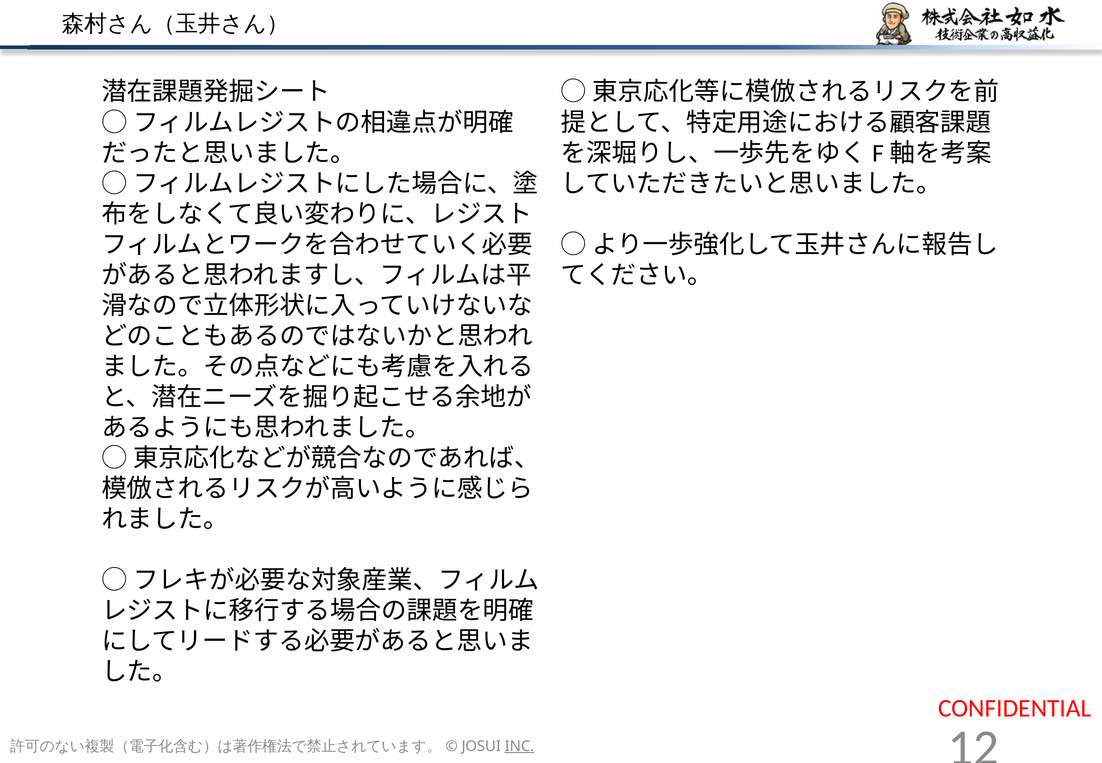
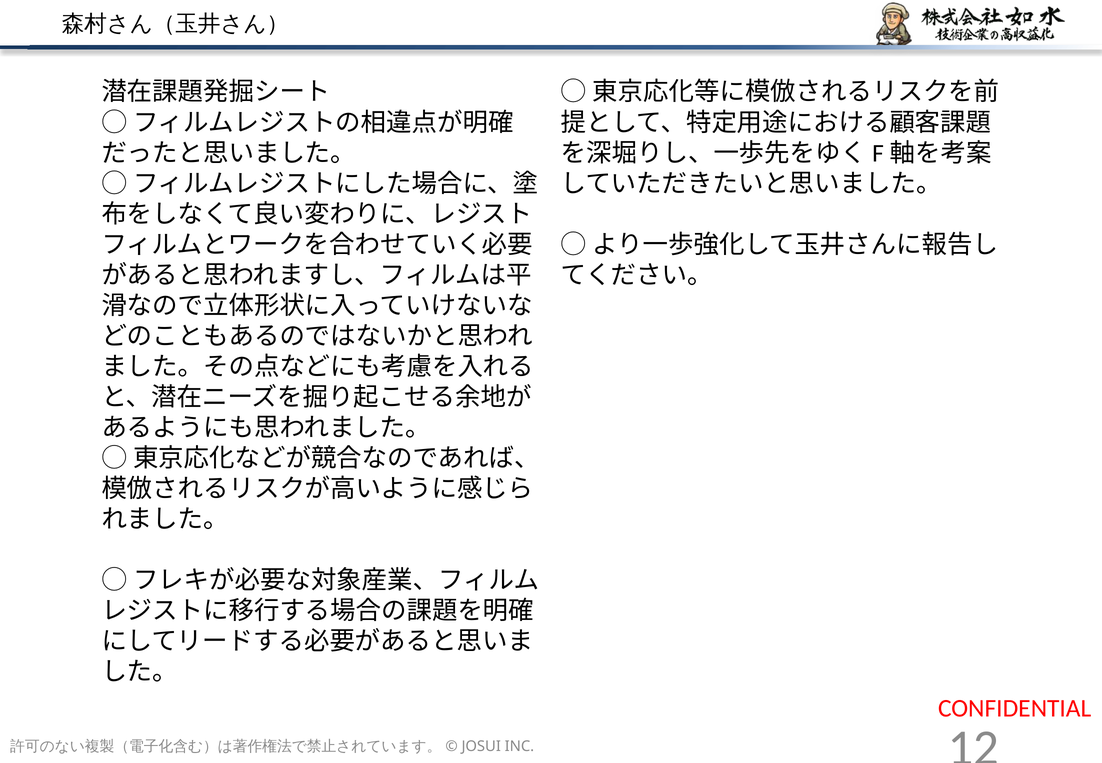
INC underline: present -> none
